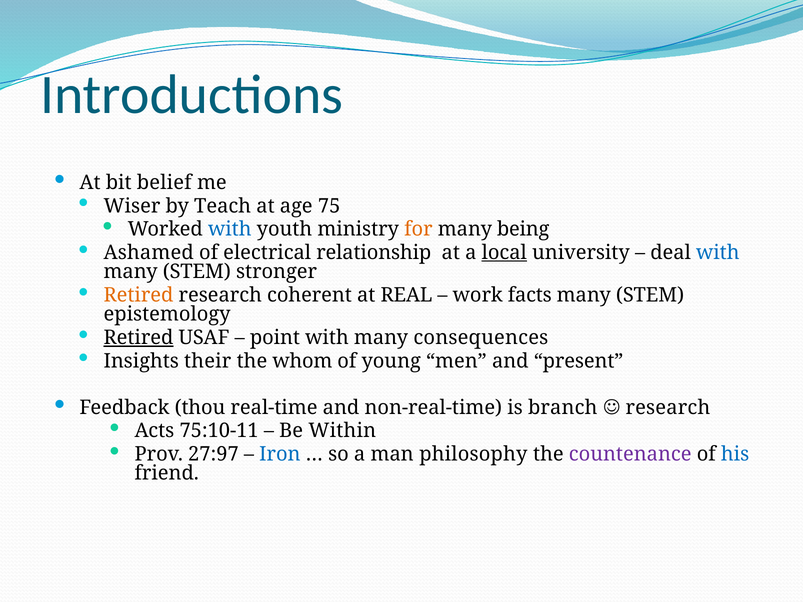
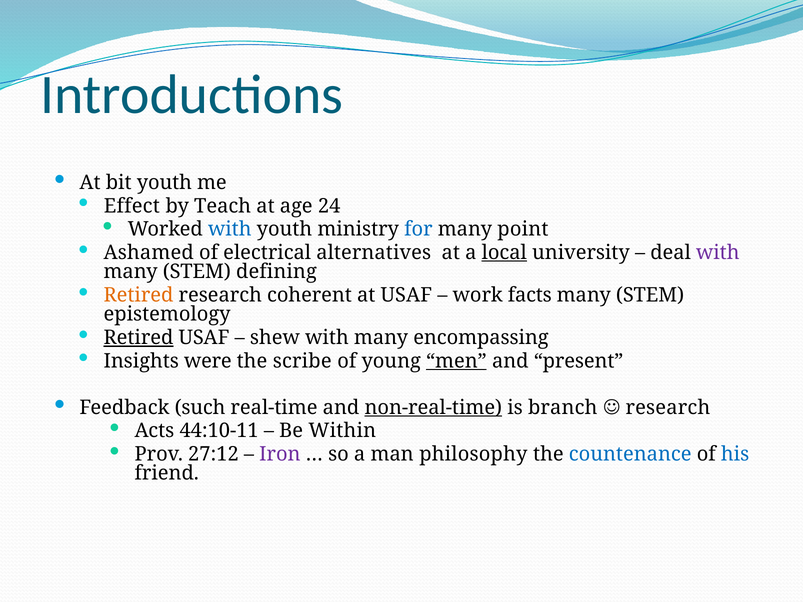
bit belief: belief -> youth
Wiser: Wiser -> Effect
75: 75 -> 24
for colour: orange -> blue
being: being -> point
relationship: relationship -> alternatives
with at (718, 253) colour: blue -> purple
stronger: stronger -> defining
at REAL: REAL -> USAF
point: point -> shew
consequences: consequences -> encompassing
their: their -> were
whom: whom -> scribe
men underline: none -> present
thou: thou -> such
non-real-time underline: none -> present
75:10-11: 75:10-11 -> 44:10-11
27:97: 27:97 -> 27:12
Iron colour: blue -> purple
countenance colour: purple -> blue
